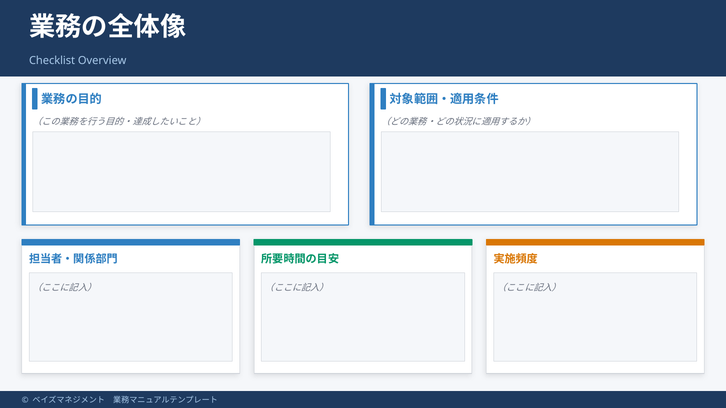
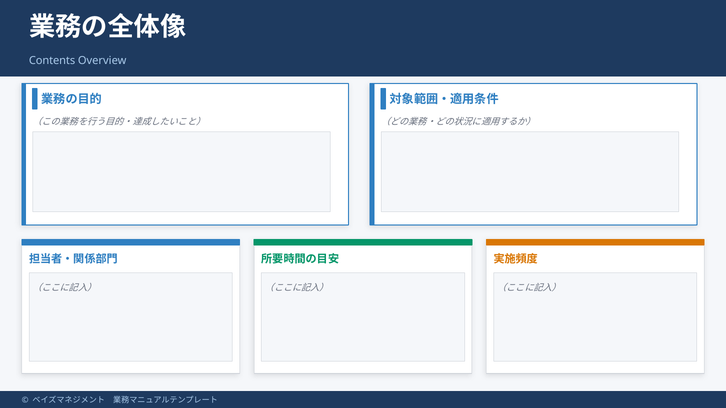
Checklist: Checklist -> Contents
